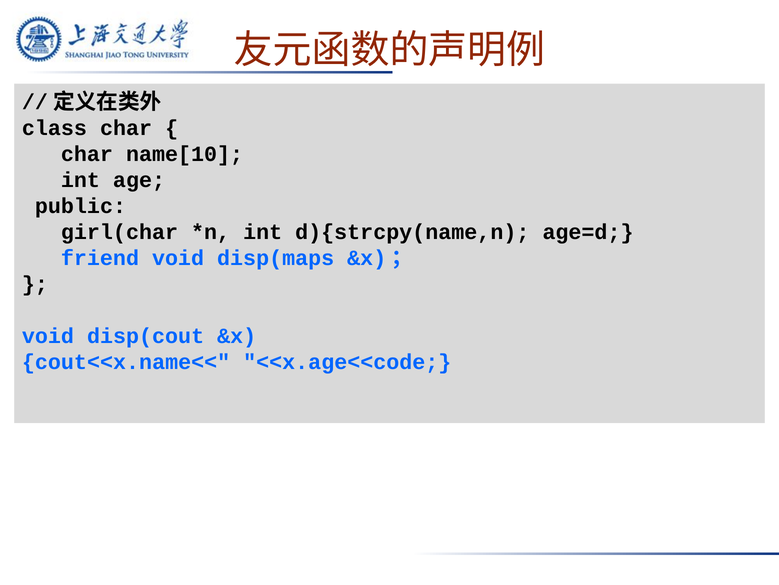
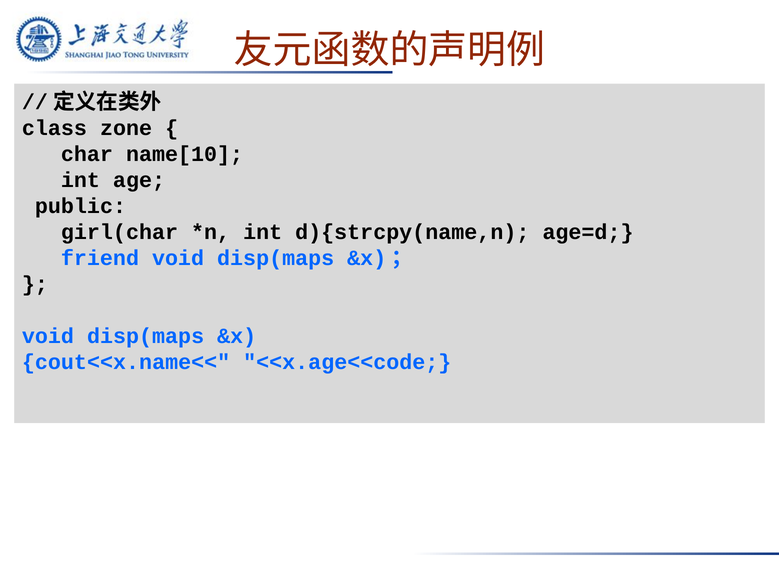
class char: char -> zone
disp(cout at (146, 336): disp(cout -> disp(maps
